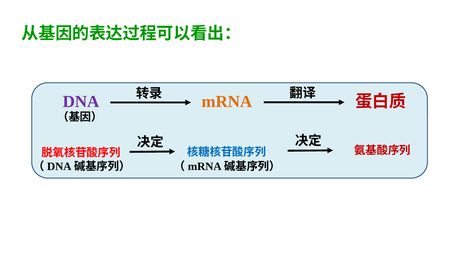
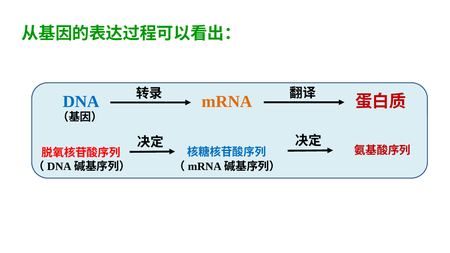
DNA colour: purple -> blue
